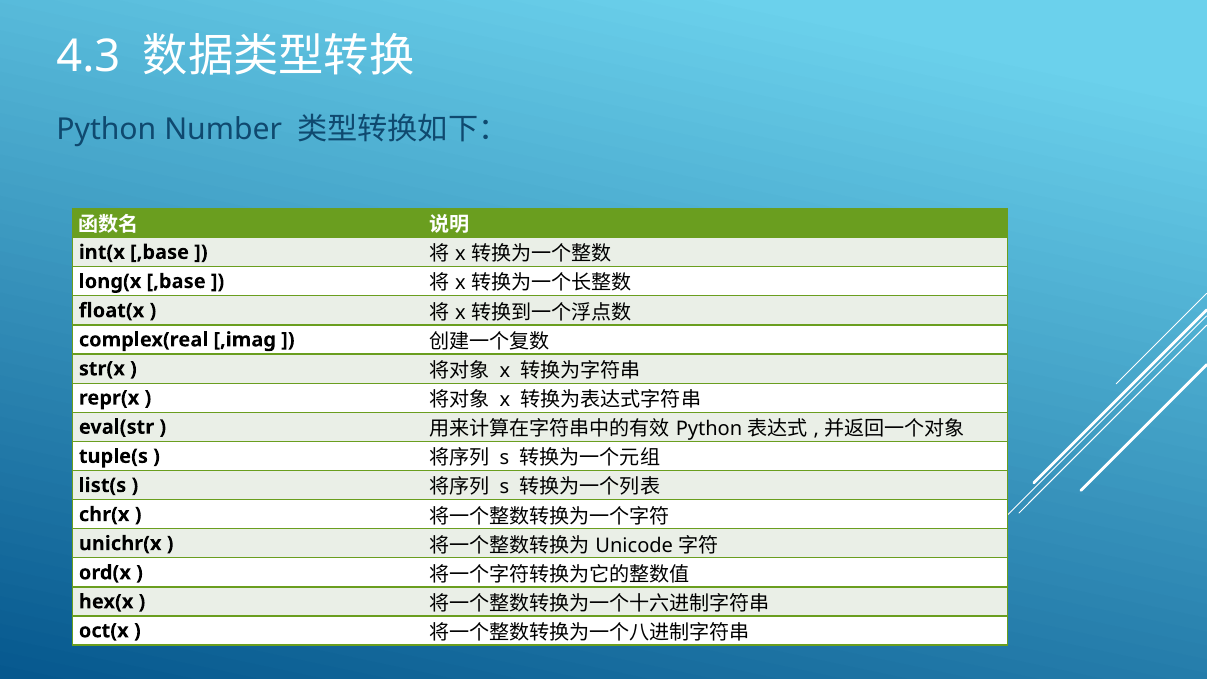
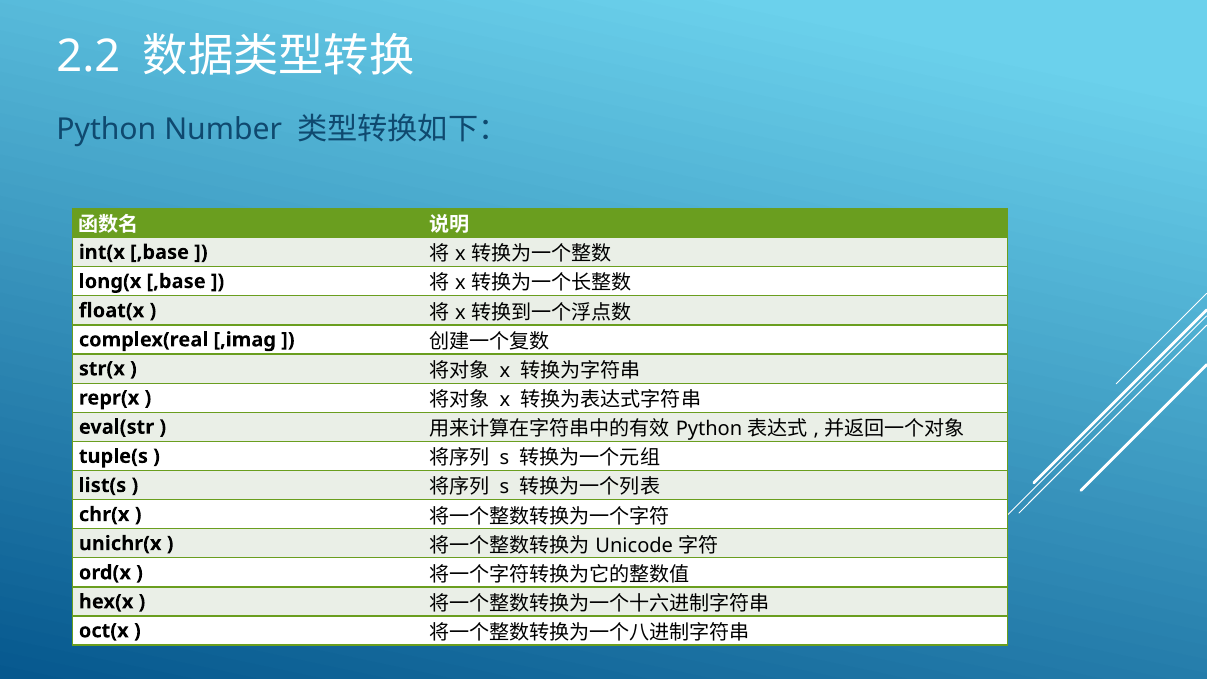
4.3: 4.3 -> 2.2
